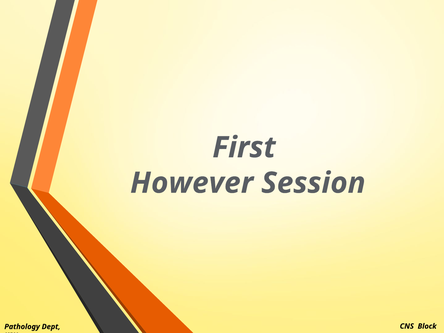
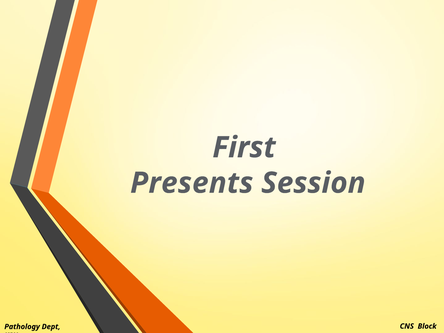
However: However -> Presents
